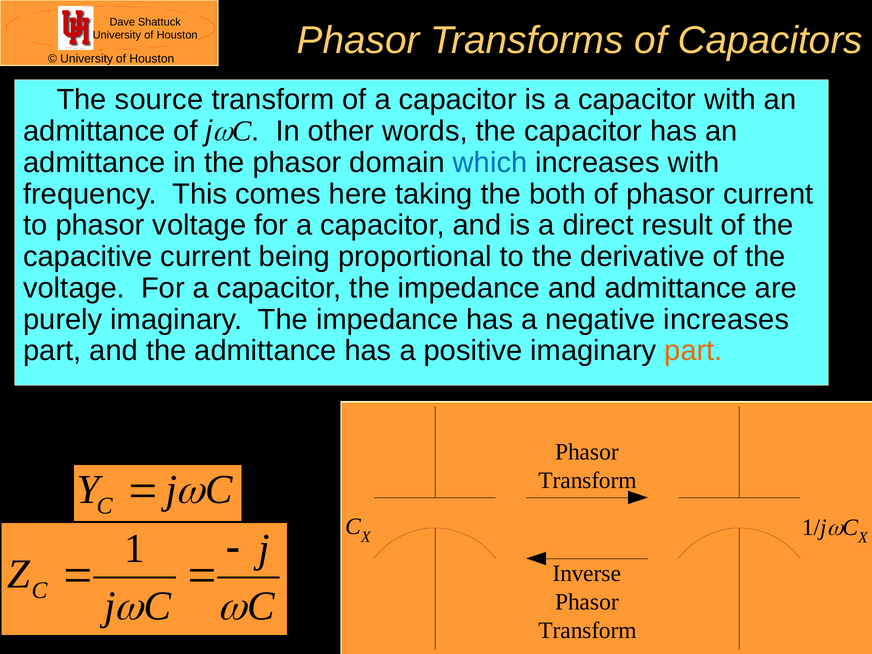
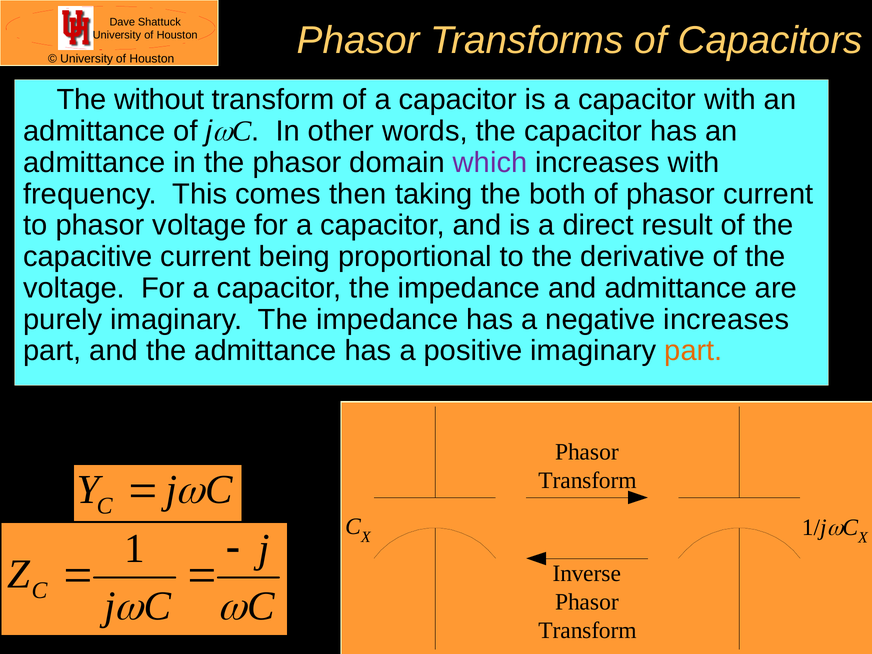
source: source -> without
which colour: blue -> purple
here: here -> then
